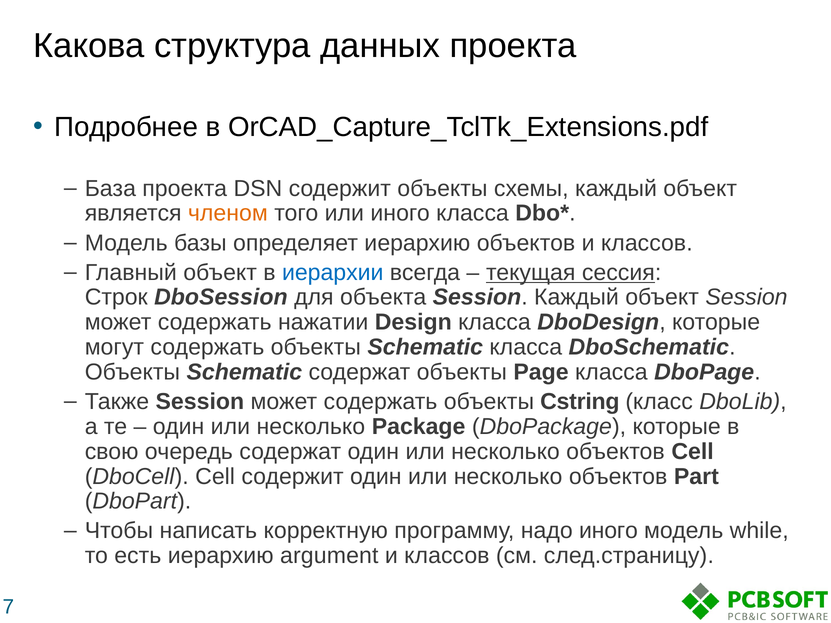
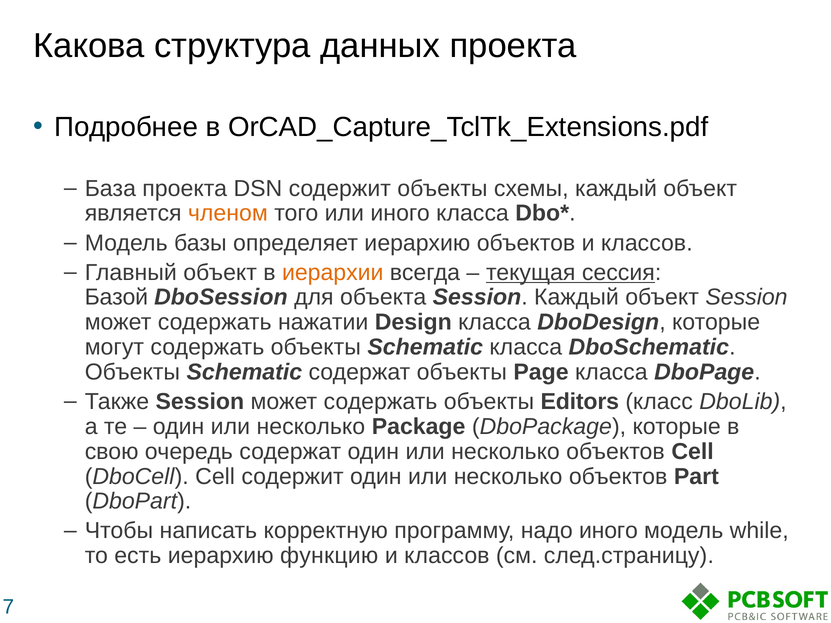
иерархии colour: blue -> orange
Строк: Строк -> Базой
Cstring: Cstring -> Editors
argument: argument -> функцию
